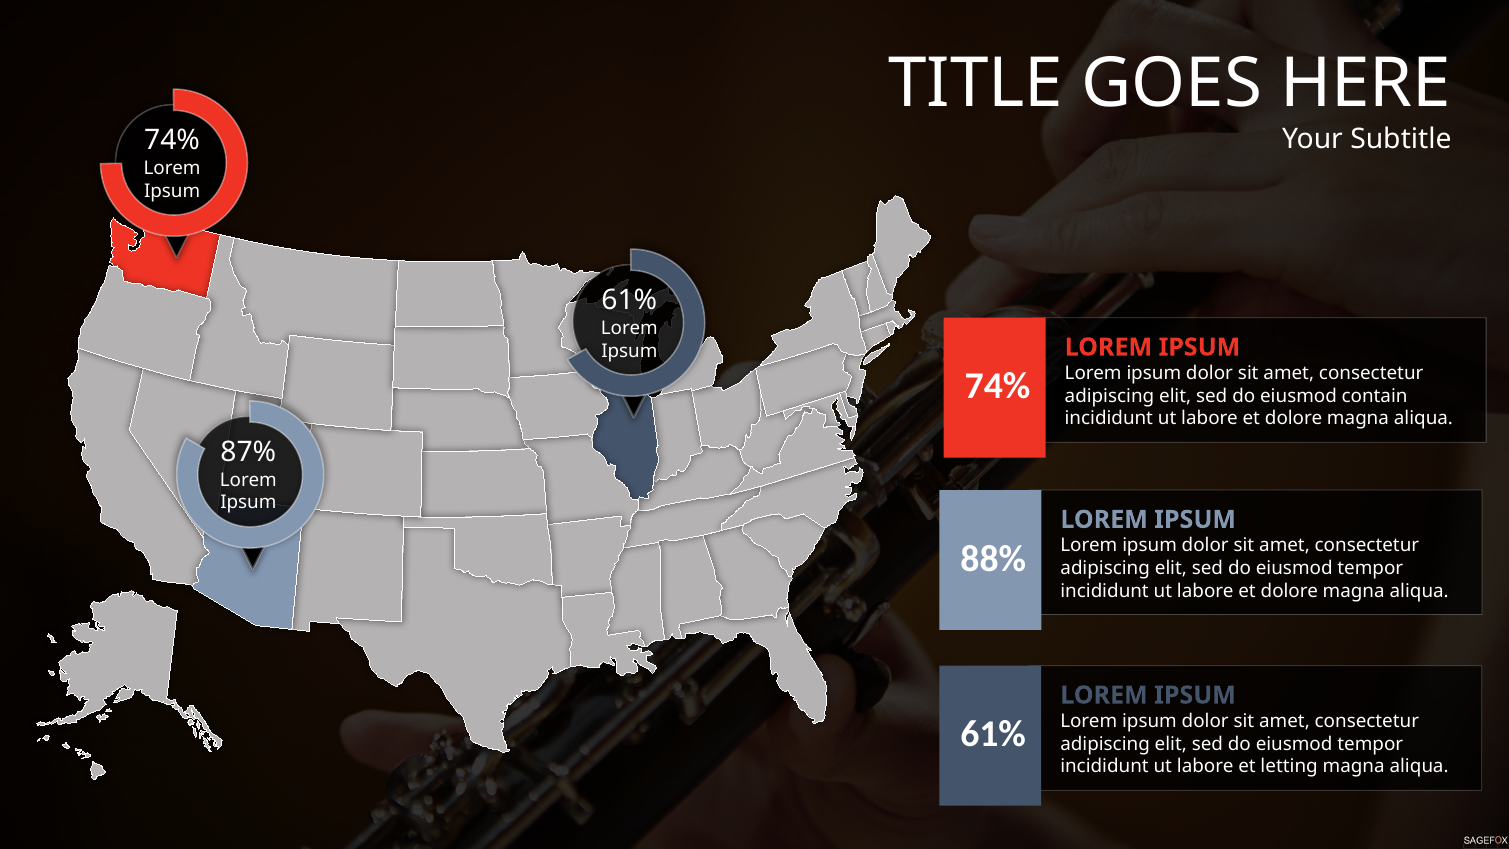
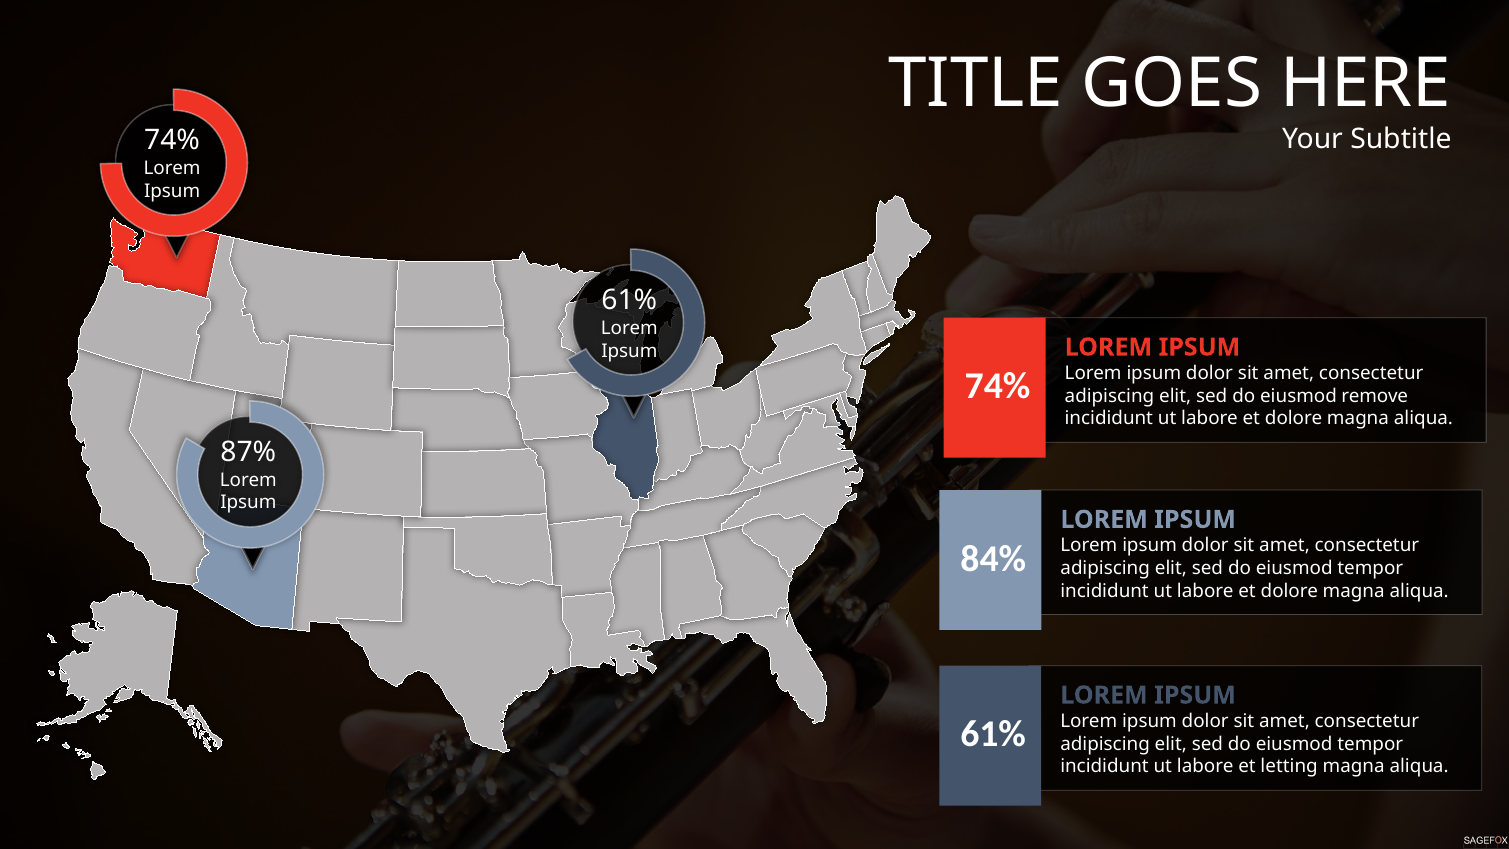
contain: contain -> remove
88%: 88% -> 84%
